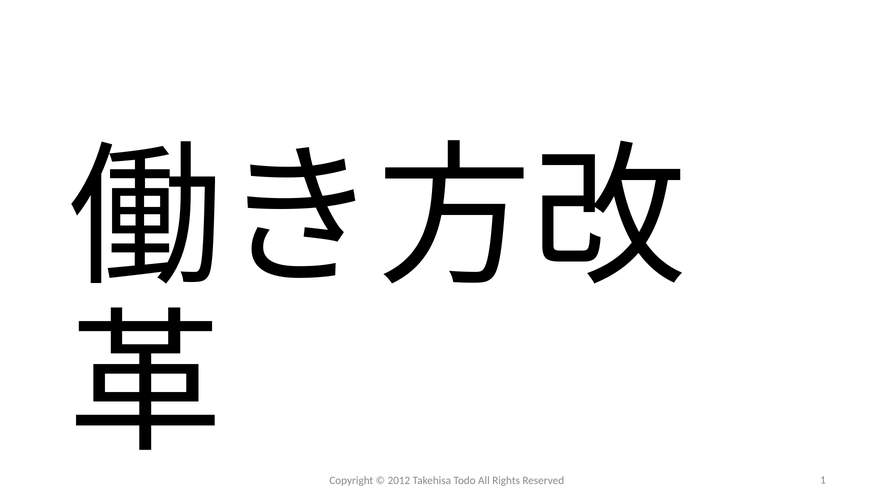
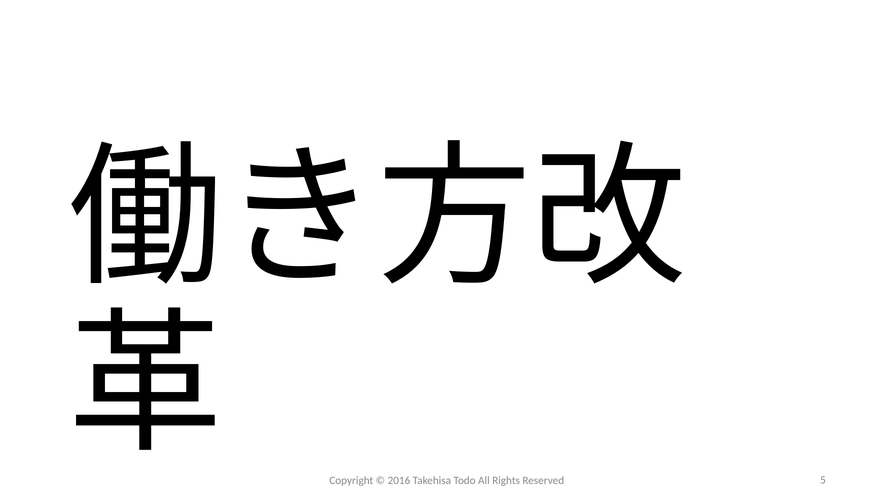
2012: 2012 -> 2016
1: 1 -> 5
